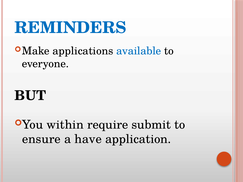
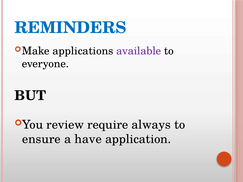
available colour: blue -> purple
within: within -> review
submit: submit -> always
